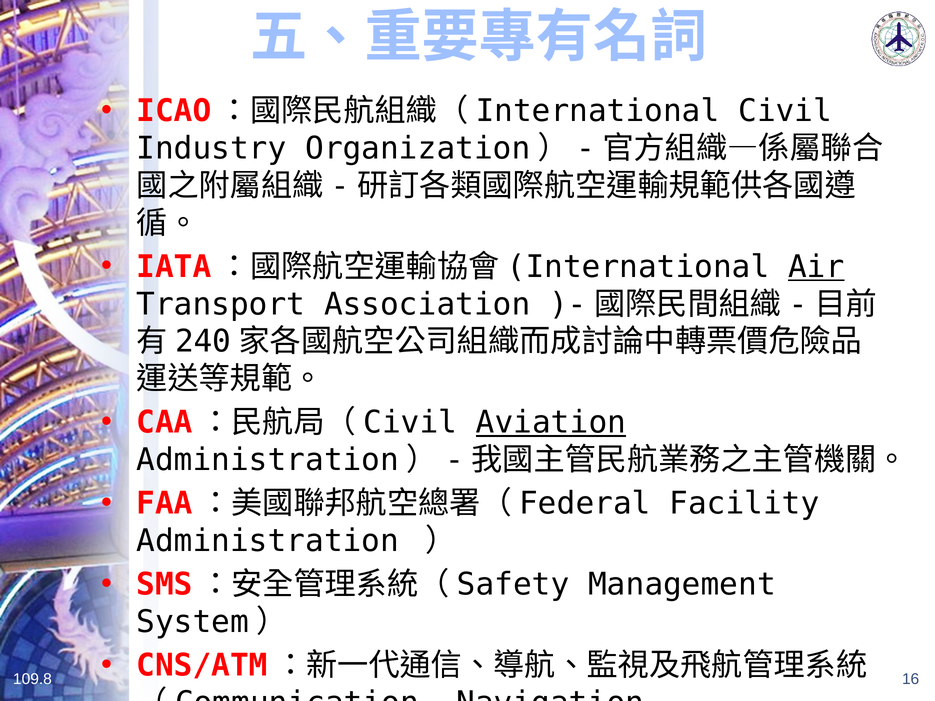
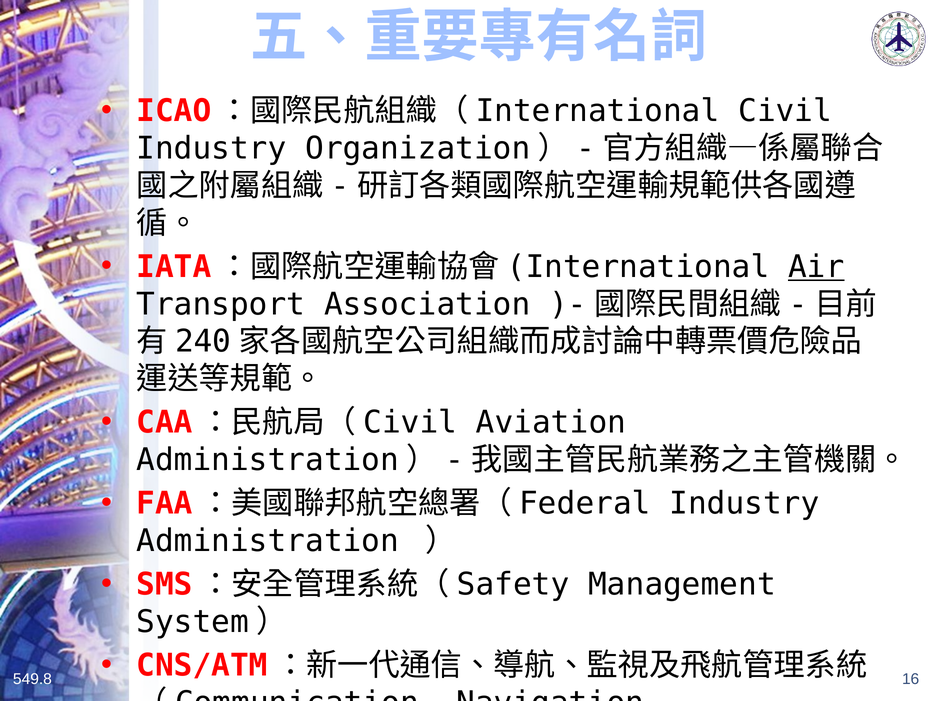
Aviation underline: present -> none
Facility at (744, 504): Facility -> Industry
109.8: 109.8 -> 549.8
